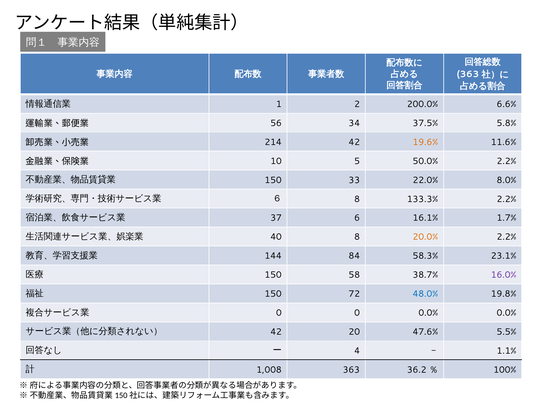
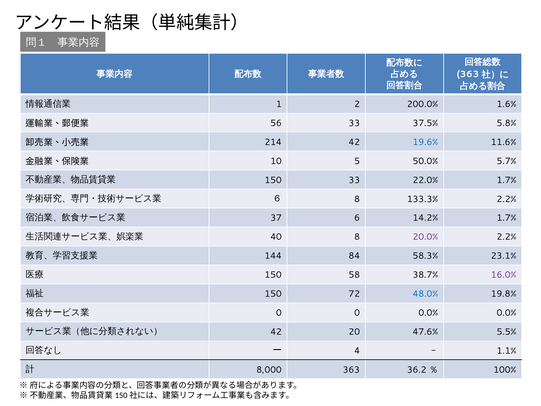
6.6%: 6.6% -> 1.6%
56 34: 34 -> 33
19.6% colour: orange -> blue
50.0% 2.2%: 2.2% -> 5.7%
22.0% 8.0%: 8.0% -> 1.7%
16.1%: 16.1% -> 14.2%
20.0% colour: orange -> purple
1,008: 1,008 -> 8,000
